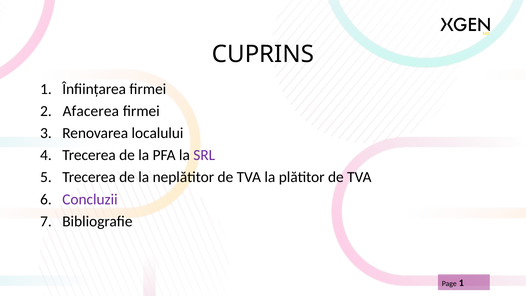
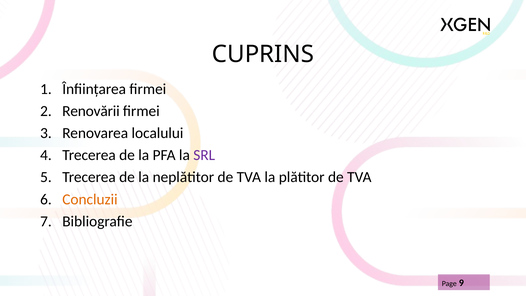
Afacerea: Afacerea -> Renovării
Concluzii colour: purple -> orange
Page 1: 1 -> 9
